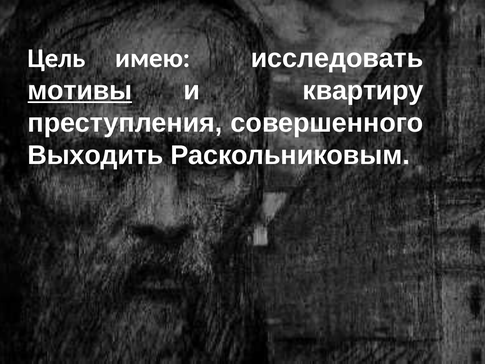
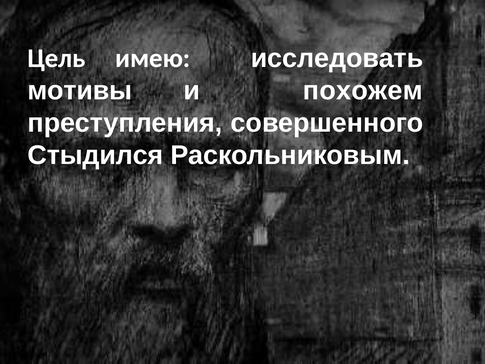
мотивы underline: present -> none
квартиру: квартиру -> похожем
Выходить: Выходить -> Стыдился
